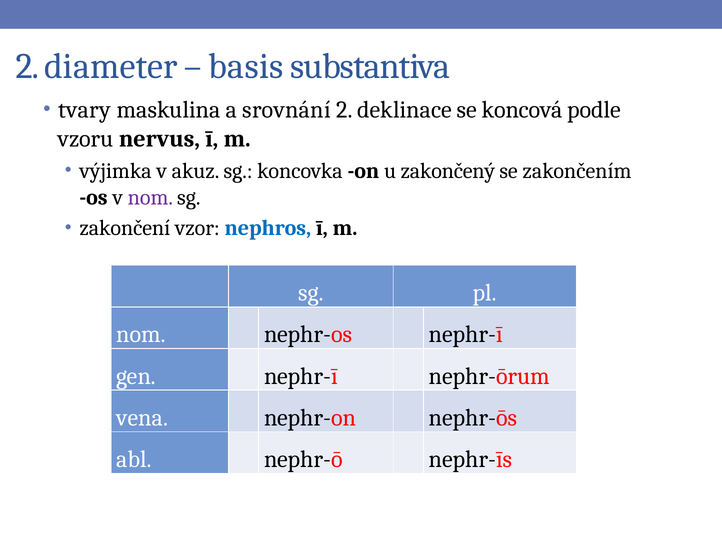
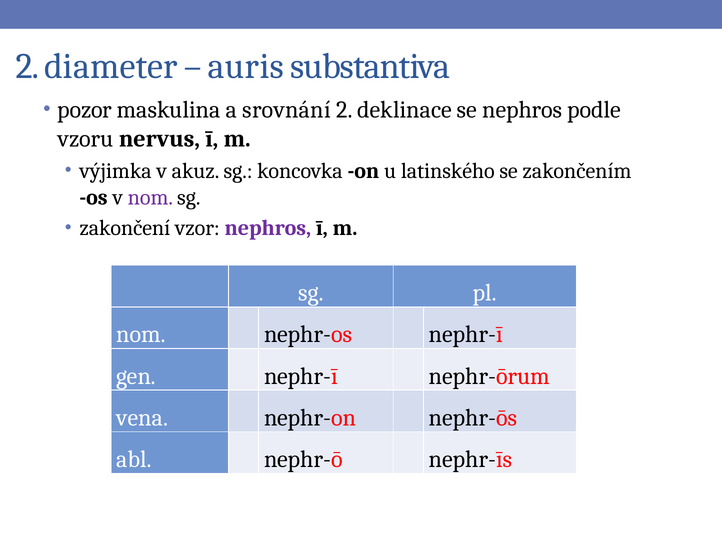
basis: basis -> auris
tvary: tvary -> pozor
se koncová: koncová -> nephros
zakončený: zakončený -> latinského
nephros at (268, 228) colour: blue -> purple
